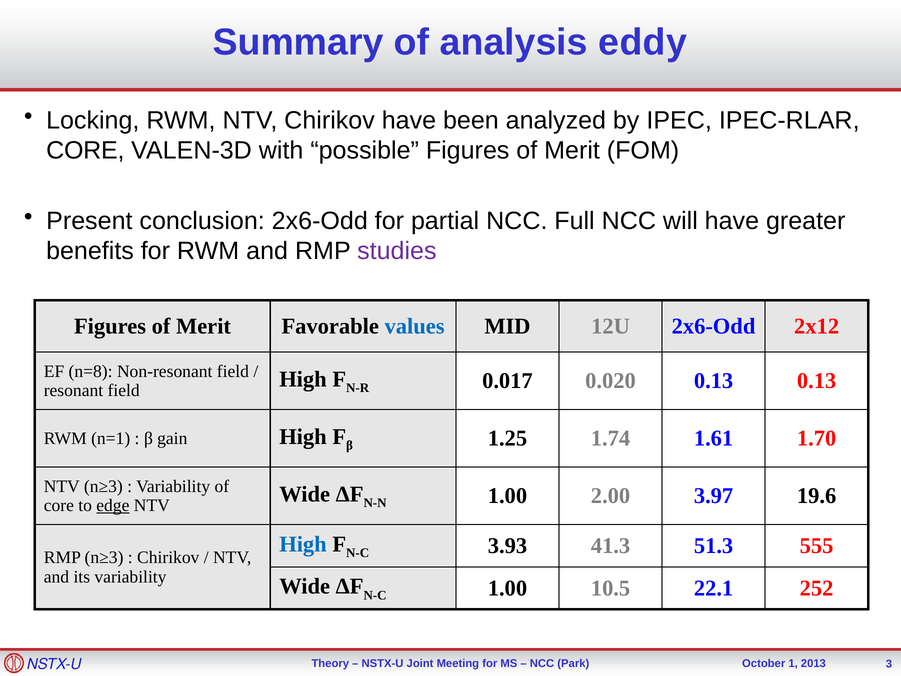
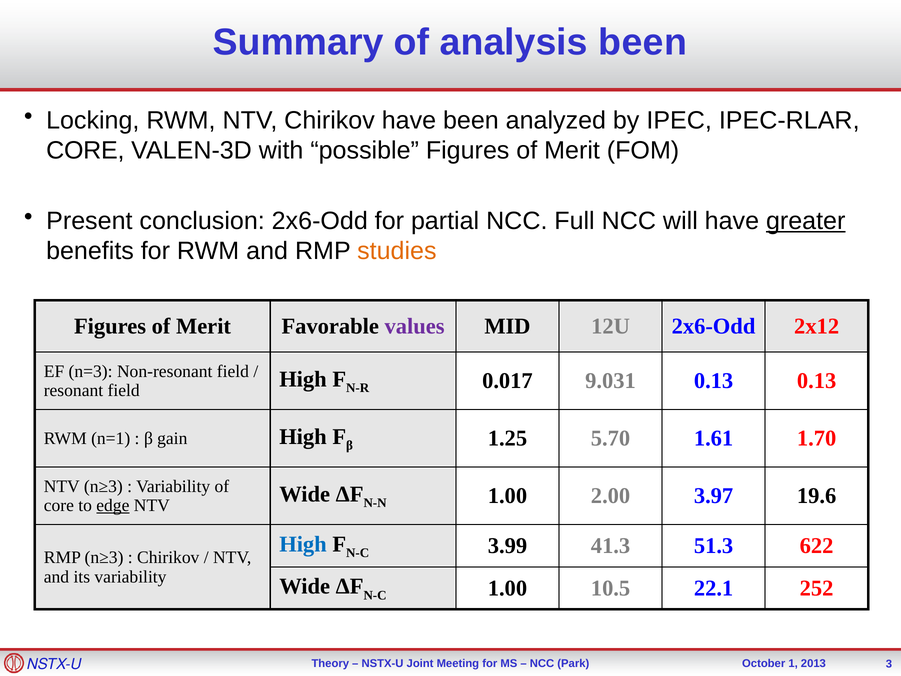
analysis eddy: eddy -> been
greater underline: none -> present
studies colour: purple -> orange
values colour: blue -> purple
n=8: n=8 -> n=3
0.020: 0.020 -> 9.031
1.74: 1.74 -> 5.70
3.93: 3.93 -> 3.99
555: 555 -> 622
